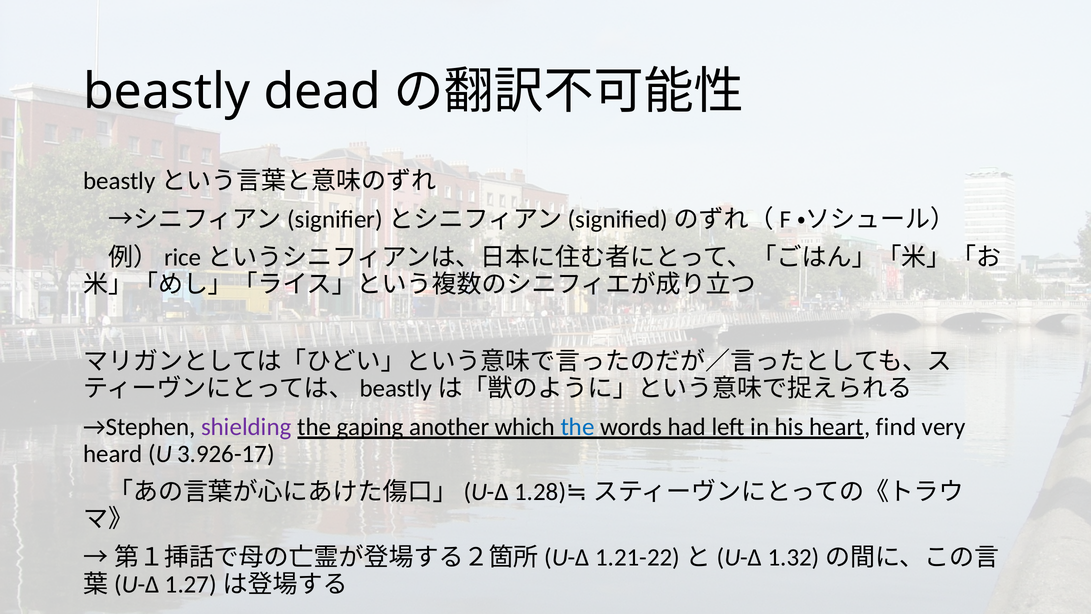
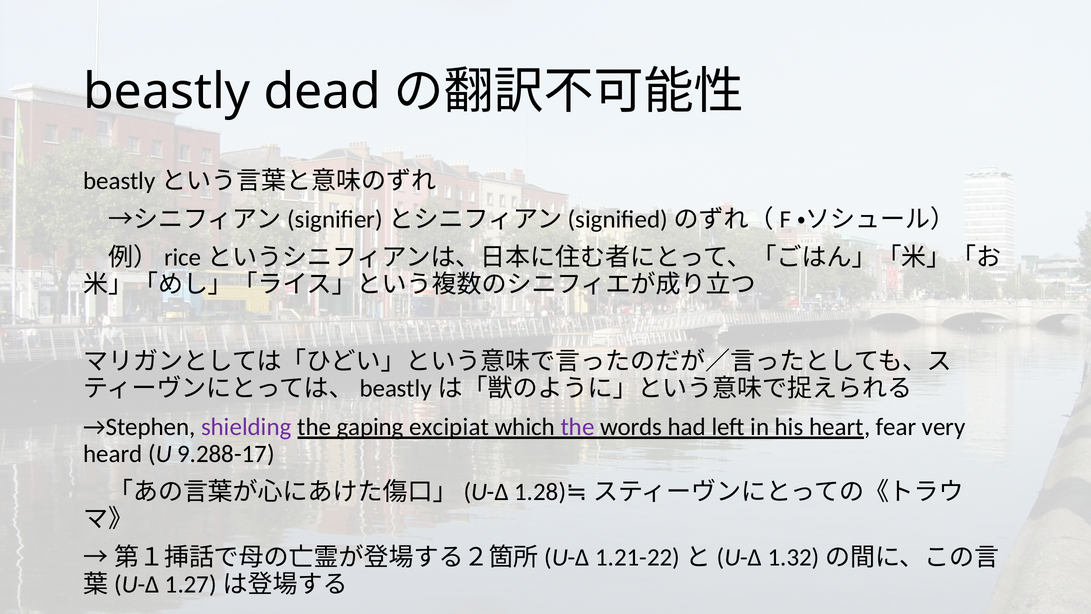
another: another -> excipiat
the at (578, 427) colour: blue -> purple
find: find -> fear
3.926-17: 3.926-17 -> 9.288-17
